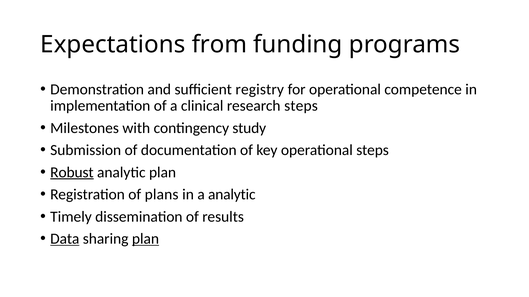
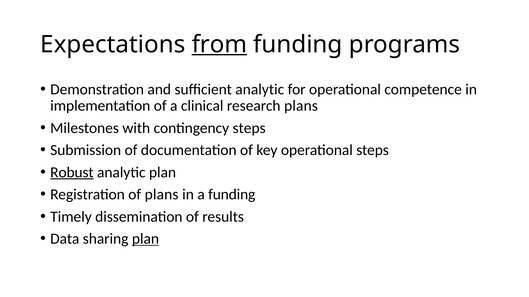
from underline: none -> present
sufficient registry: registry -> analytic
research steps: steps -> plans
contingency study: study -> steps
a analytic: analytic -> funding
Data underline: present -> none
